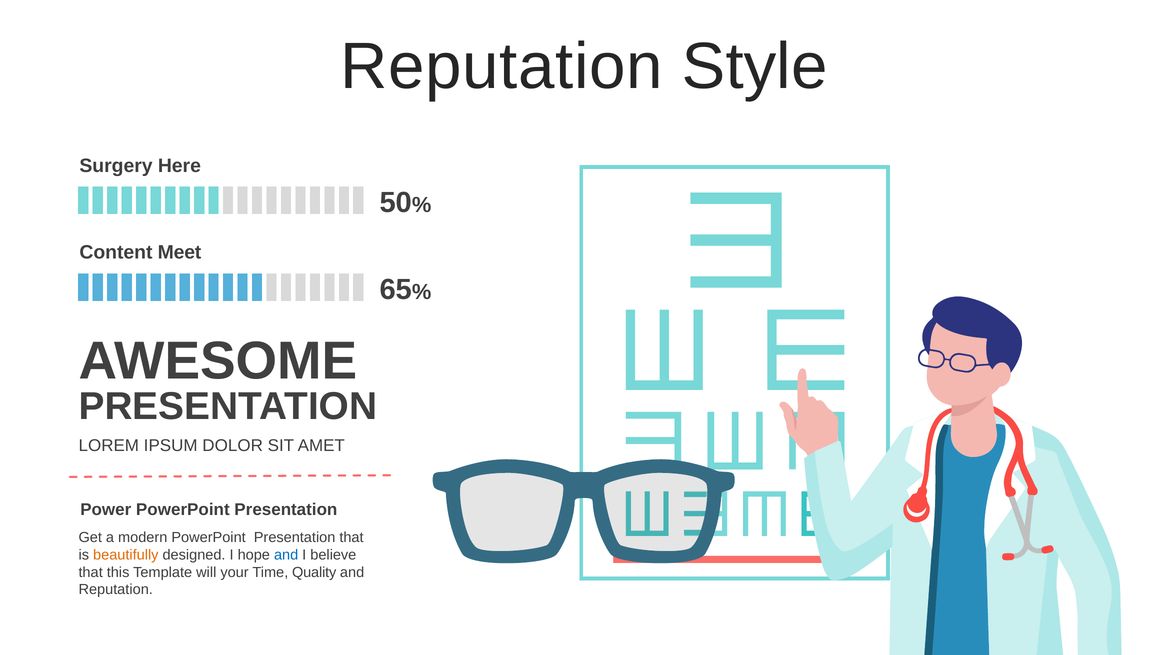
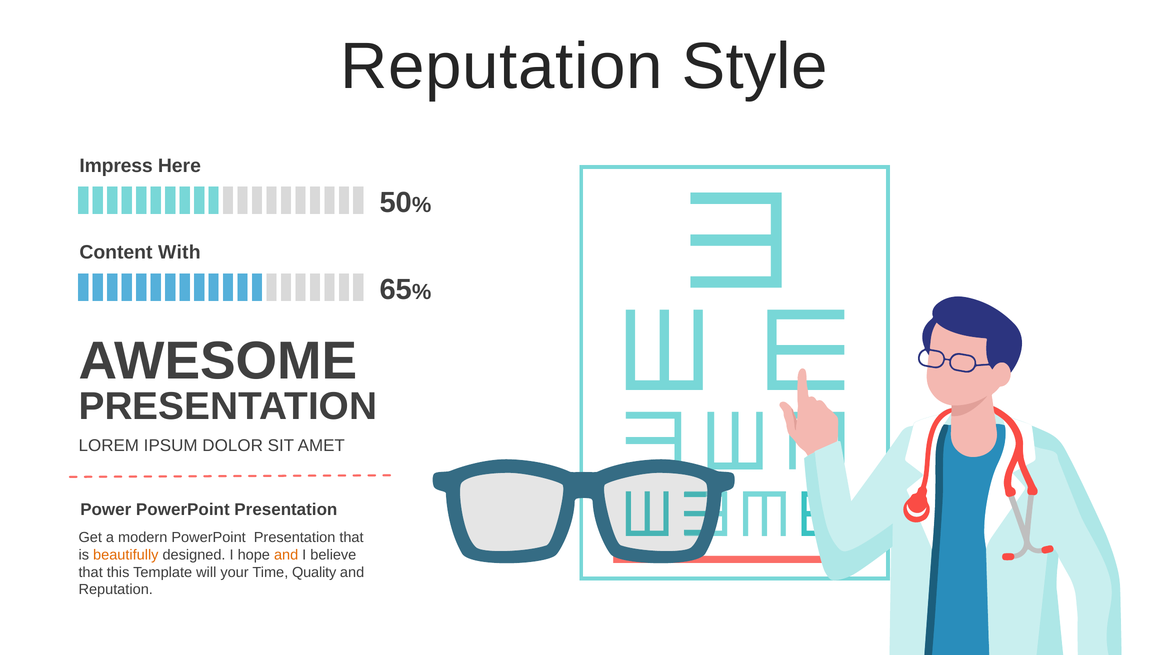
Surgery: Surgery -> Impress
Meet: Meet -> With
and at (286, 555) colour: blue -> orange
